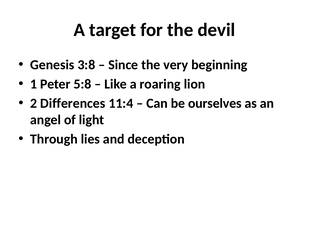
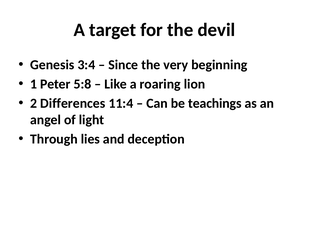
3:8: 3:8 -> 3:4
ourselves: ourselves -> teachings
